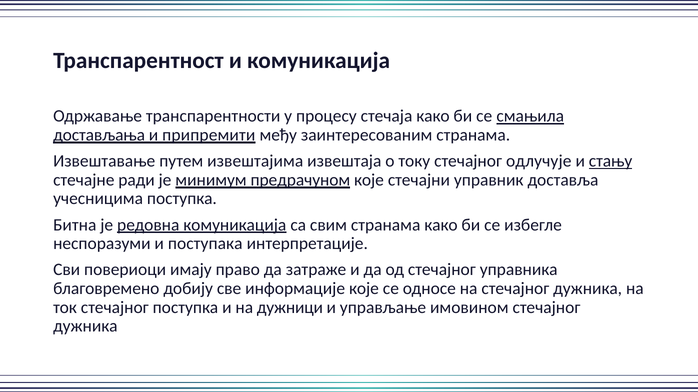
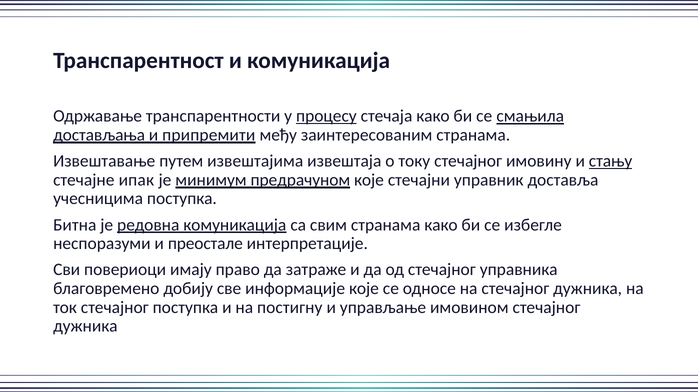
процесу underline: none -> present
одлучује: одлучује -> имовину
ради: ради -> ипак
поступака: поступака -> преостале
дужници: дужници -> постигну
